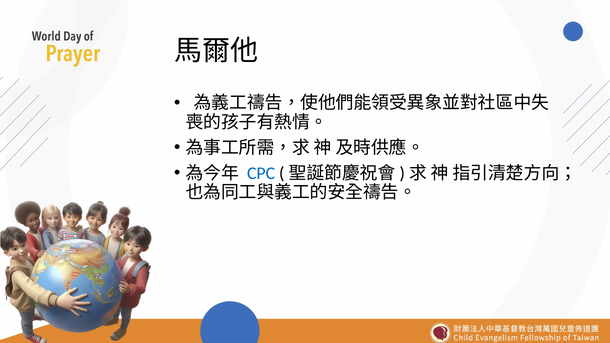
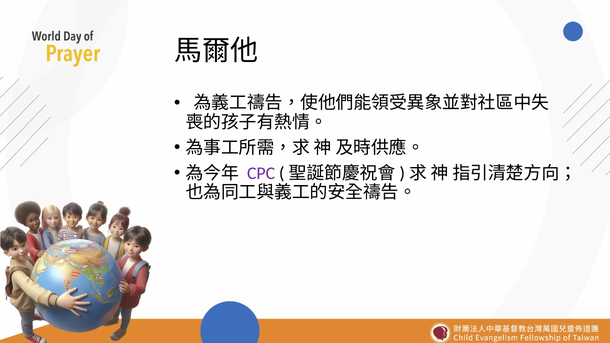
CPC colour: blue -> purple
